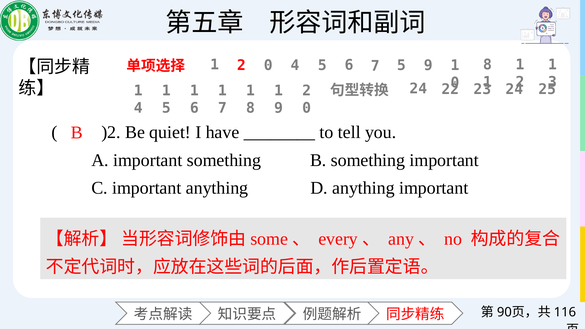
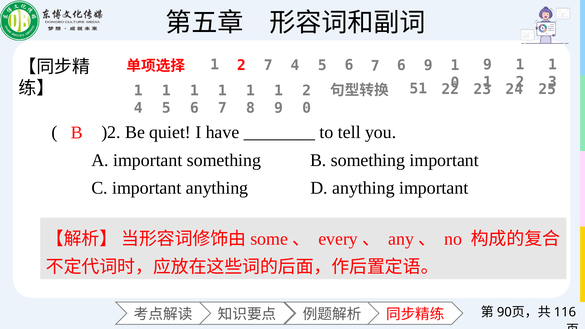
1 2 0: 0 -> 7
7 5: 5 -> 6
9 8: 8 -> 9
24 at (418, 89): 24 -> 51
